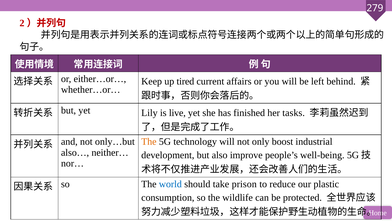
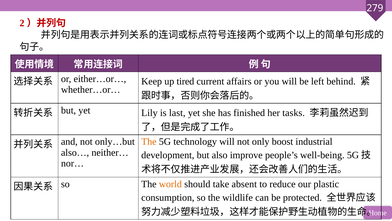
live: live -> last
world colour: blue -> orange
prison: prison -> absent
